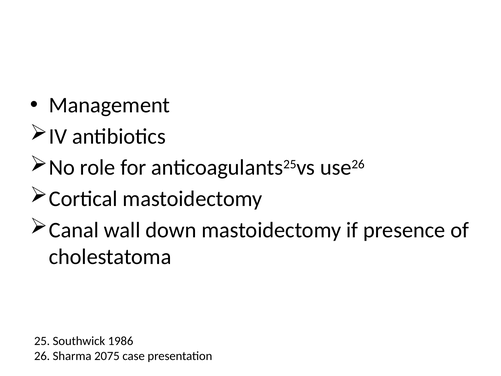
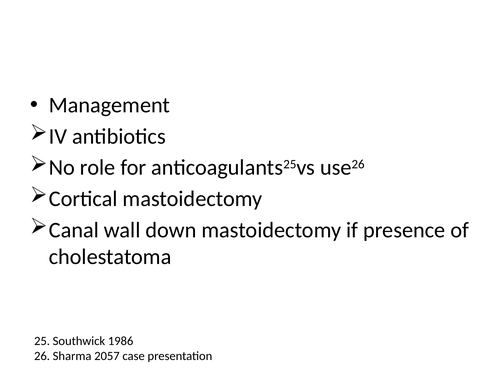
2075: 2075 -> 2057
